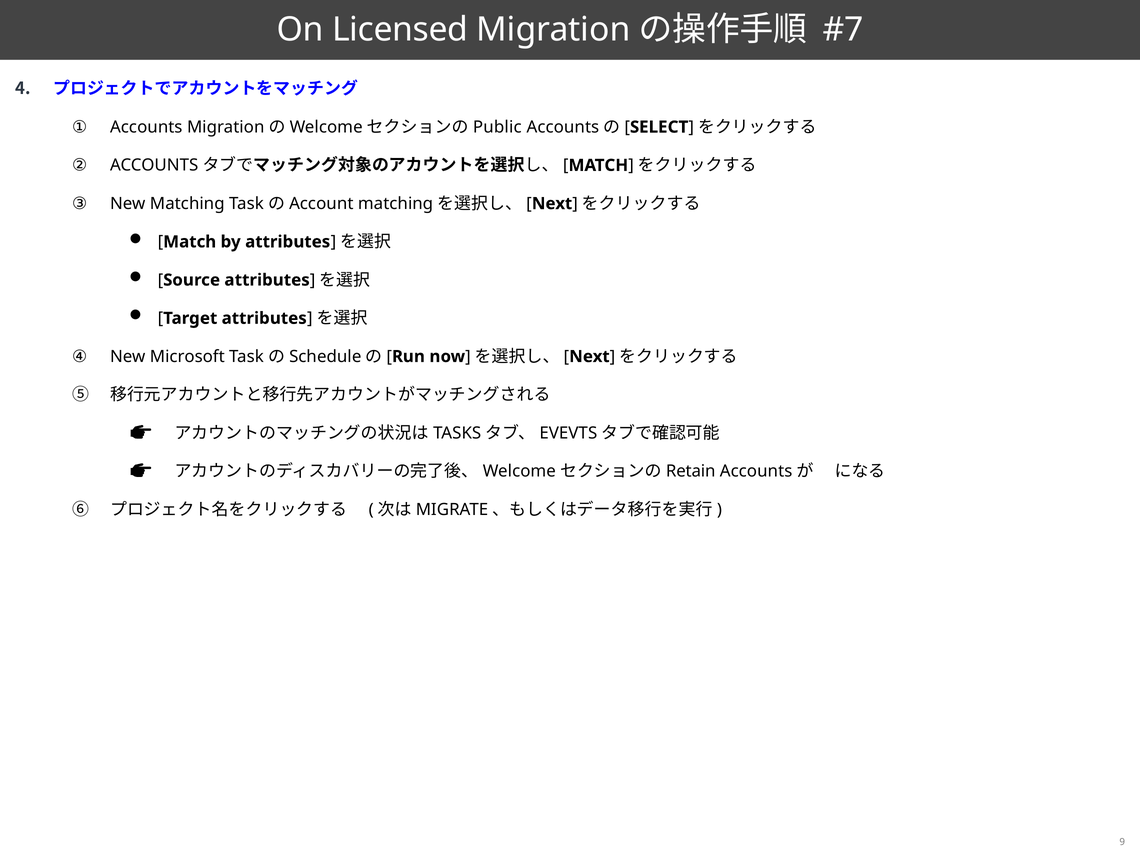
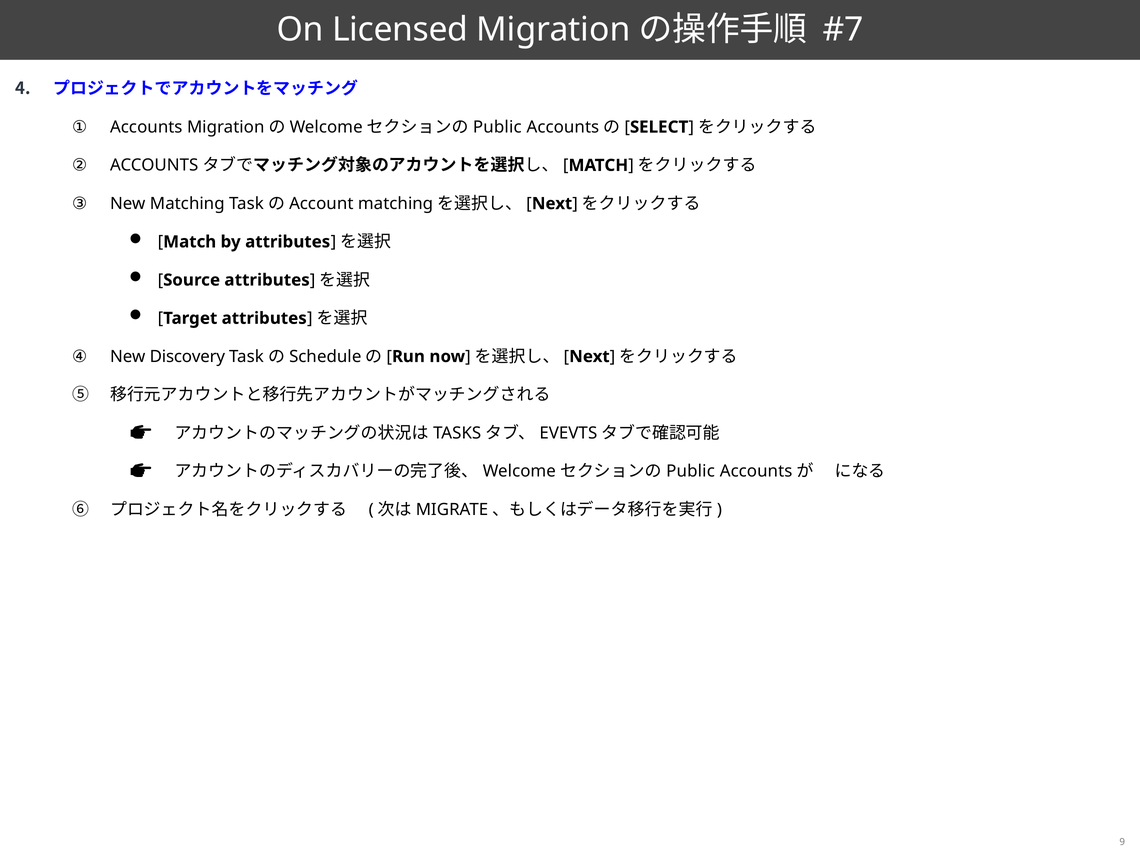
Microsoft: Microsoft -> Discovery
Retain at (691, 471): Retain -> Public
